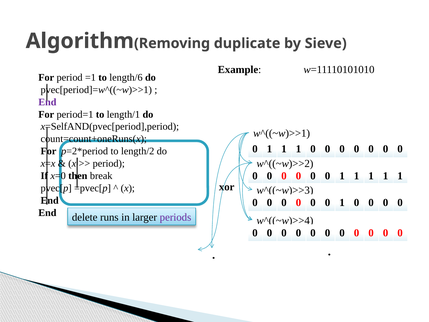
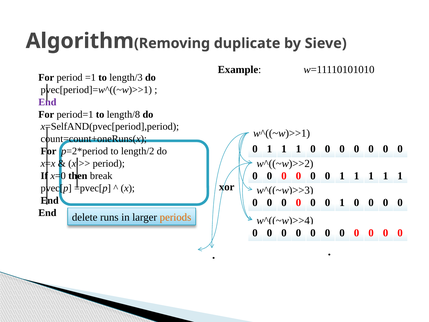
length/6: length/6 -> length/3
length/1: length/1 -> length/8
periods colour: purple -> orange
